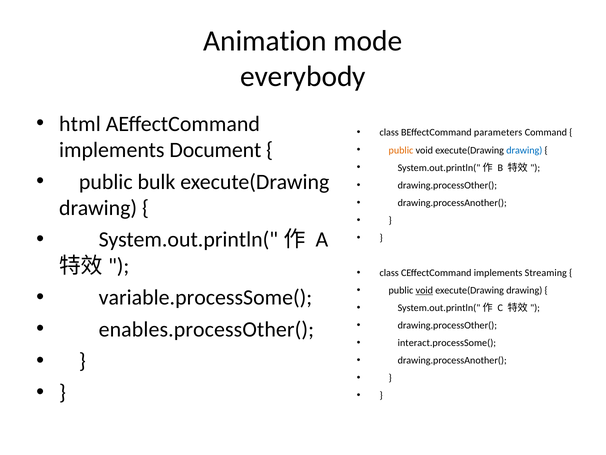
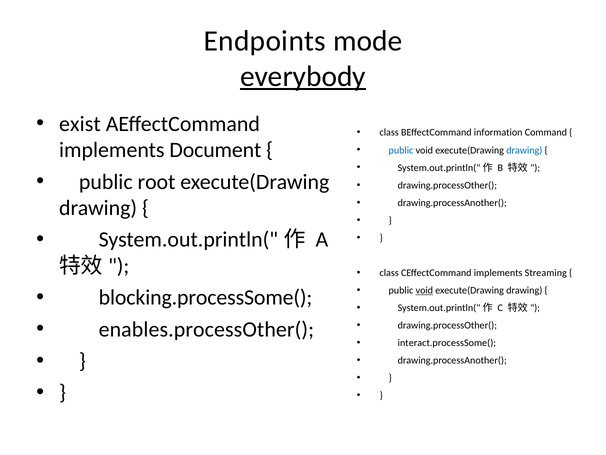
Animation: Animation -> Endpoints
everybody underline: none -> present
html: html -> exist
parameters: parameters -> information
public at (401, 150) colour: orange -> blue
bulk: bulk -> root
variable.processSome(: variable.processSome( -> blocking.processSome(
